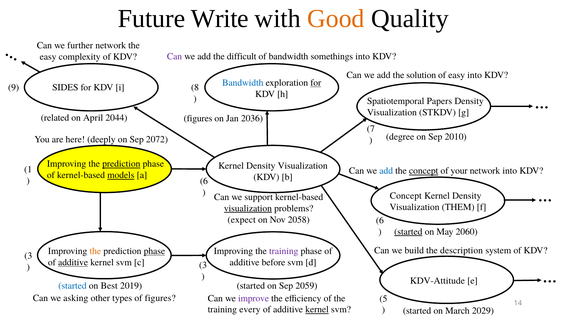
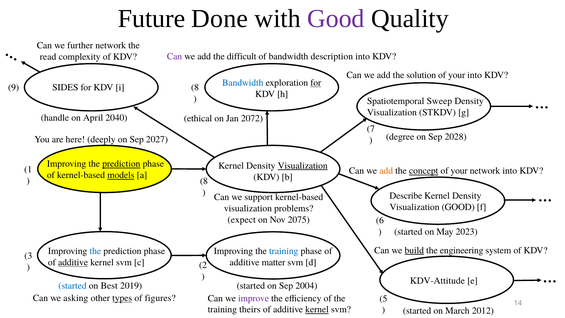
Write: Write -> Done
Good at (336, 19) colour: orange -> purple
somethings: somethings -> description
easy at (48, 57): easy -> read
easy at (457, 75): easy -> your
Papers: Papers -> Sweep
related: related -> handle
2044: 2044 -> 2040
figures at (198, 118): figures -> ethical
2036: 2036 -> 2072
2010: 2010 -> 2028
2072: 2072 -> 2027
Visualization at (303, 166) underline: none -> present
add at (386, 171) colour: blue -> orange
6 at (204, 181): 6 -> 8
Concept at (406, 196): Concept -> Describe
Visualization THEM: THEM -> GOOD
visualization at (248, 208) underline: present -> none
2058: 2058 -> 2075
started at (408, 232) underline: present -> none
2060: 2060 -> 2023
build underline: none -> present
description: description -> engineering
the at (95, 251) colour: orange -> blue
phase at (154, 251) underline: present -> none
training at (284, 251) colour: purple -> blue
before: before -> matter
3 at (203, 265): 3 -> 2
2059: 2059 -> 2004
types underline: none -> present
every: every -> theirs
2029: 2029 -> 2012
